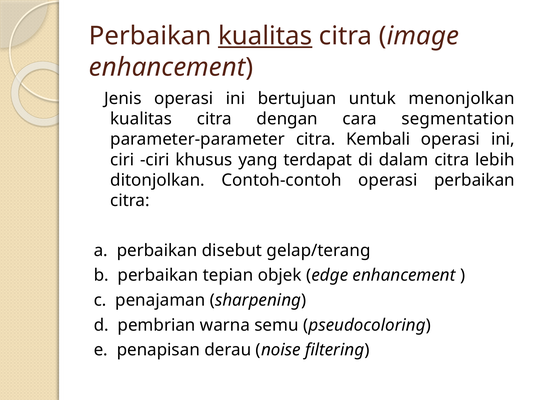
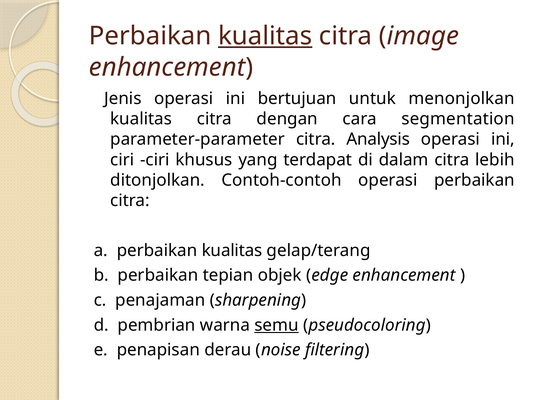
Kembali: Kembali -> Analysis
a perbaikan disebut: disebut -> kualitas
semu underline: none -> present
